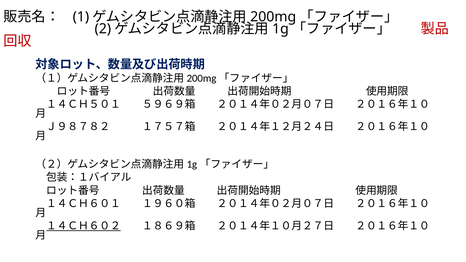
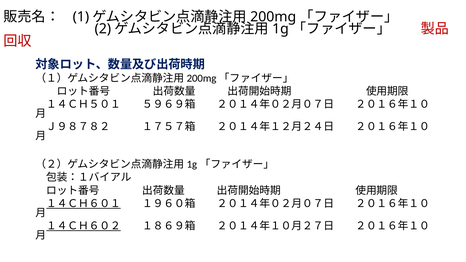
１４ＣＨ６０１ underline: none -> present
